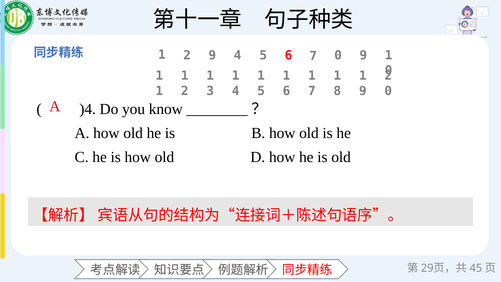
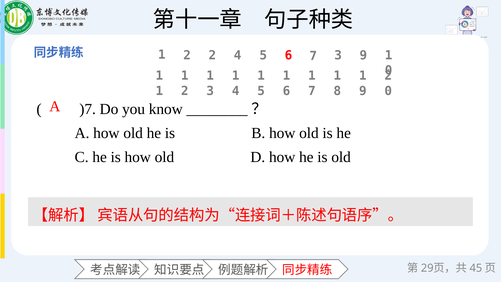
2 9: 9 -> 2
7 0: 0 -> 3
)4: )4 -> )7
